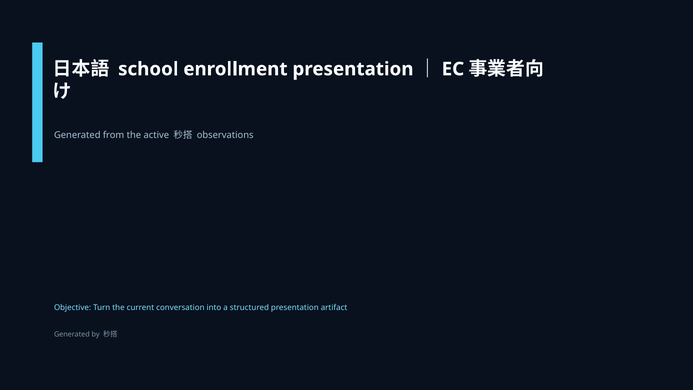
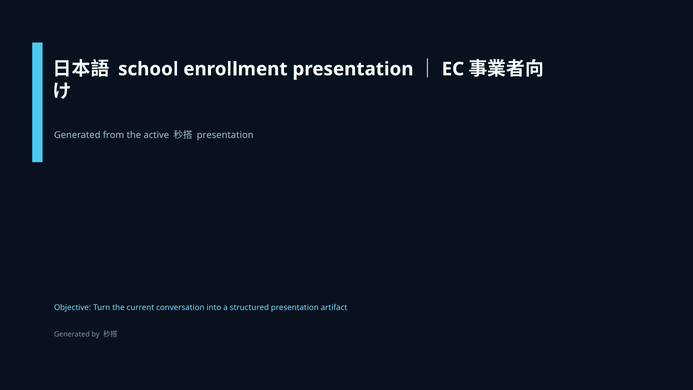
observations at (225, 135): observations -> presentation
